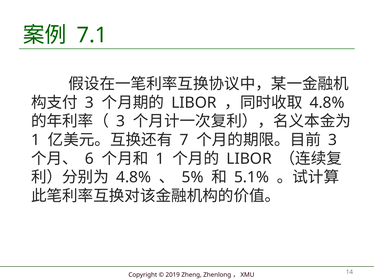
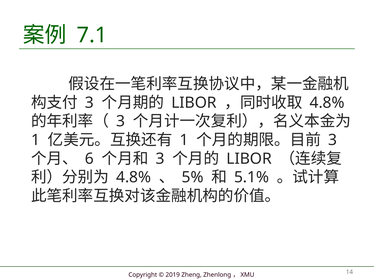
7 at (184, 140): 7 -> 1
1 at (160, 159): 1 -> 3
